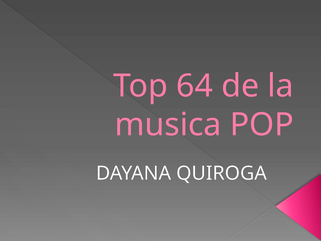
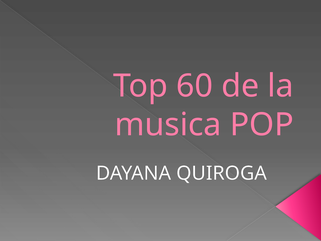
64: 64 -> 60
